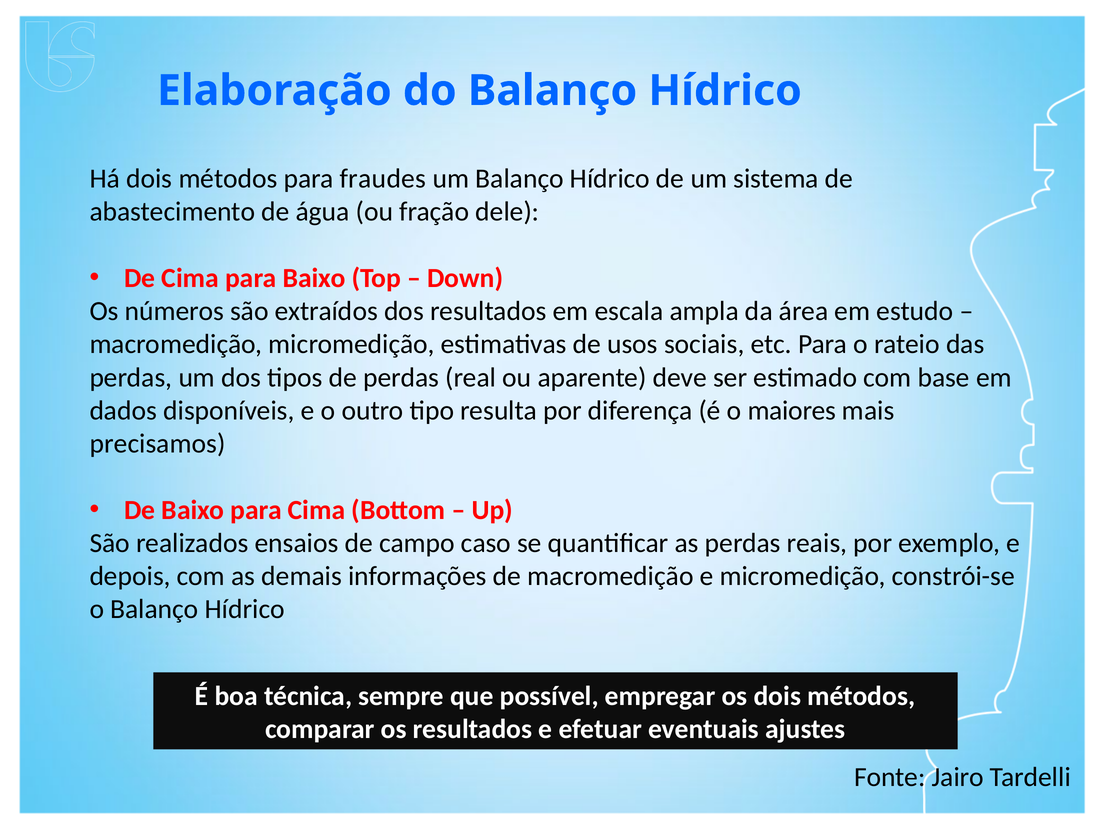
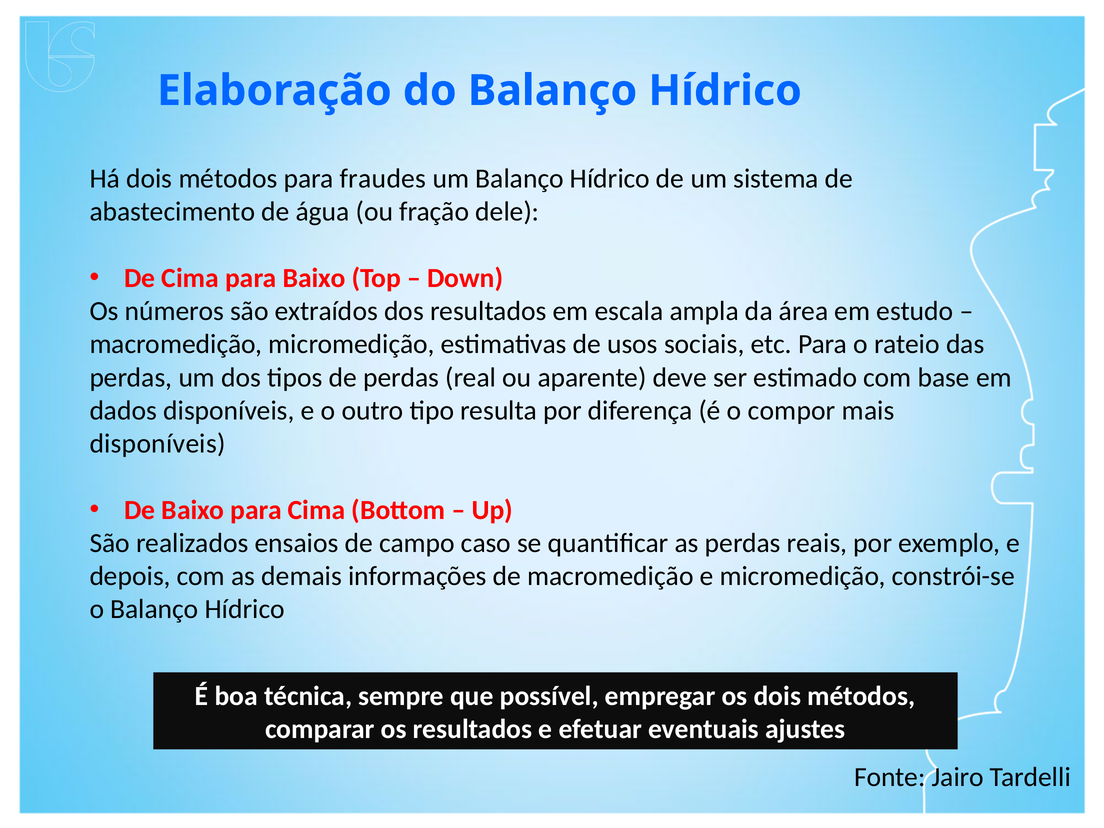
maiores: maiores -> compor
precisamos at (158, 444): precisamos -> disponíveis
